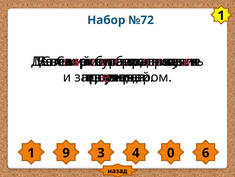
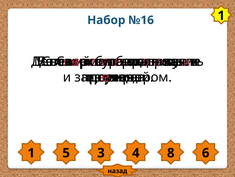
№72: №72 -> №16
9: 9 -> 5
0: 0 -> 8
